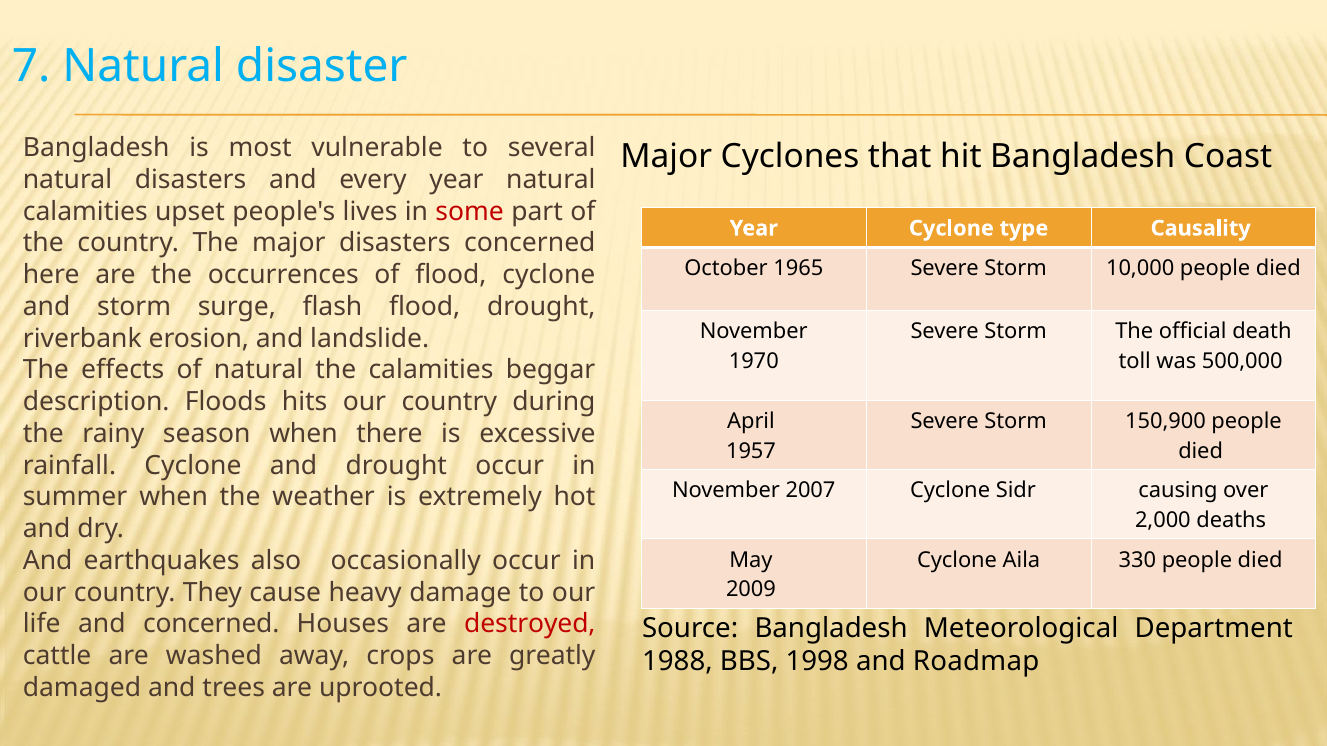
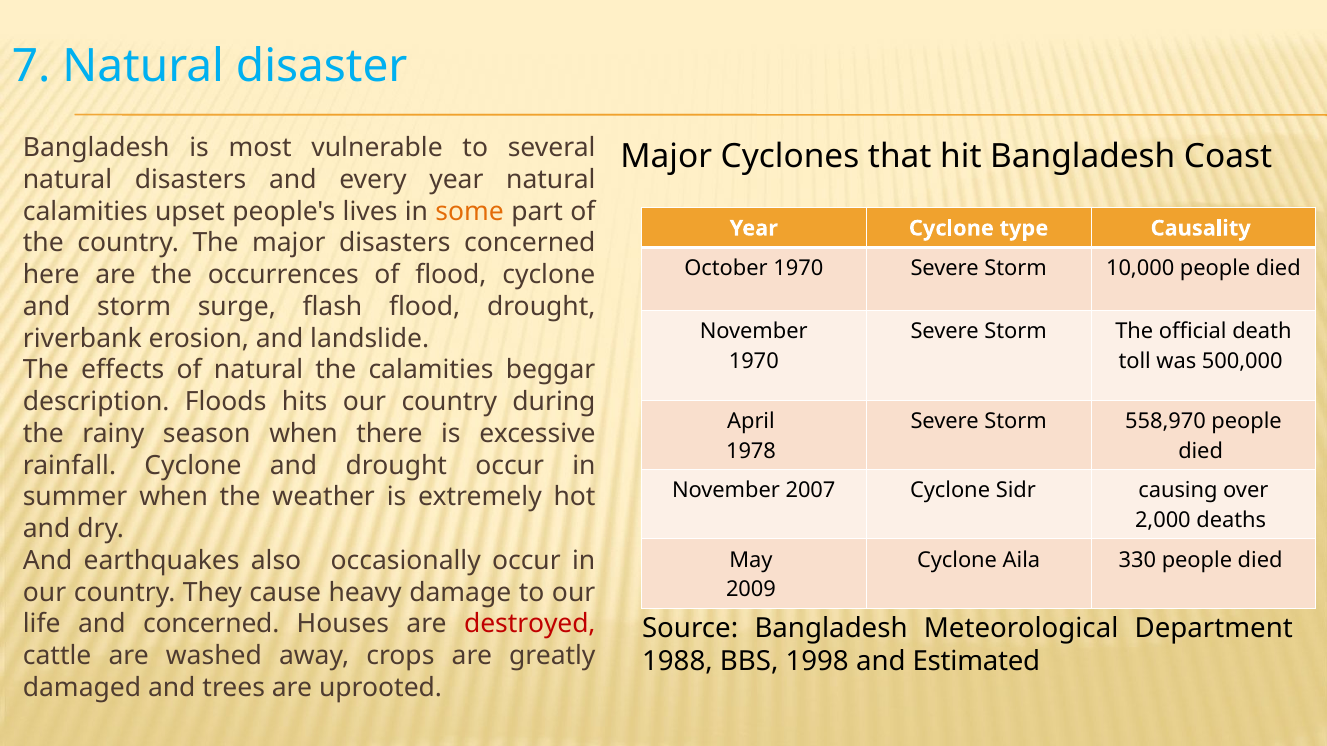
some colour: red -> orange
October 1965: 1965 -> 1970
150,900: 150,900 -> 558,970
1957: 1957 -> 1978
Roadmap: Roadmap -> Estimated
